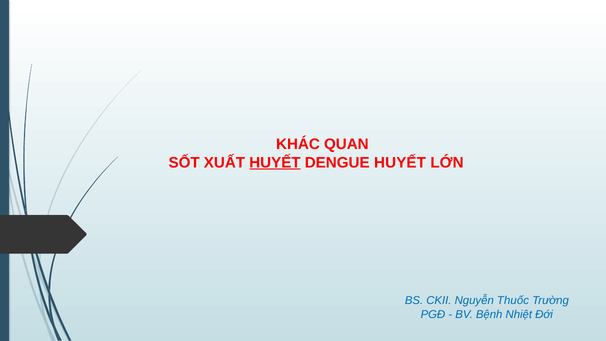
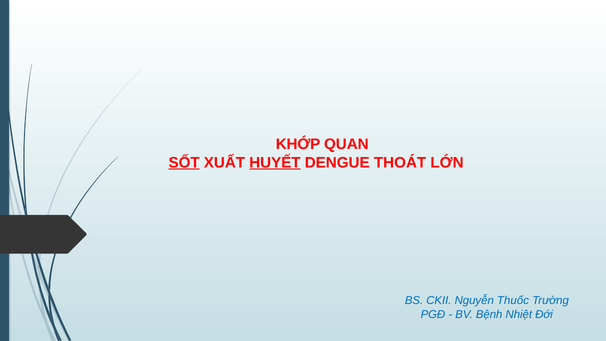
KHÁC: KHÁC -> KHỚP
SỐT underline: none -> present
DENGUE HUYẾT: HUYẾT -> THOÁT
